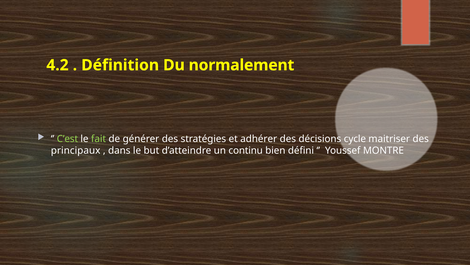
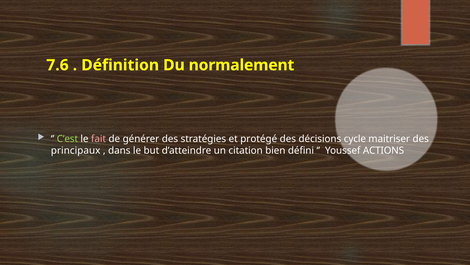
4.2: 4.2 -> 7.6
fait colour: light green -> pink
adhérer: adhérer -> protégé
continu: continu -> citation
MONTRE: MONTRE -> ACTIONS
